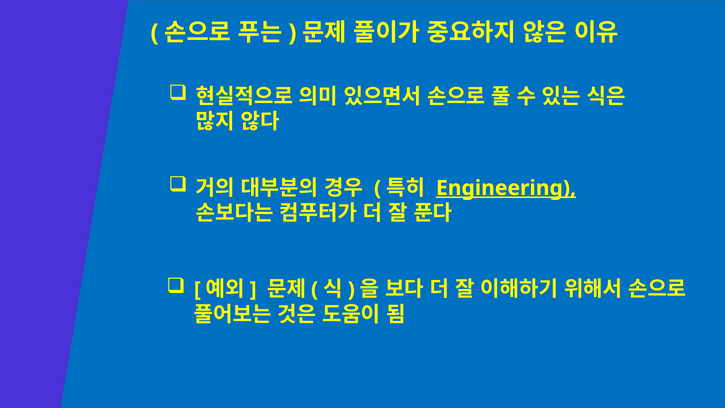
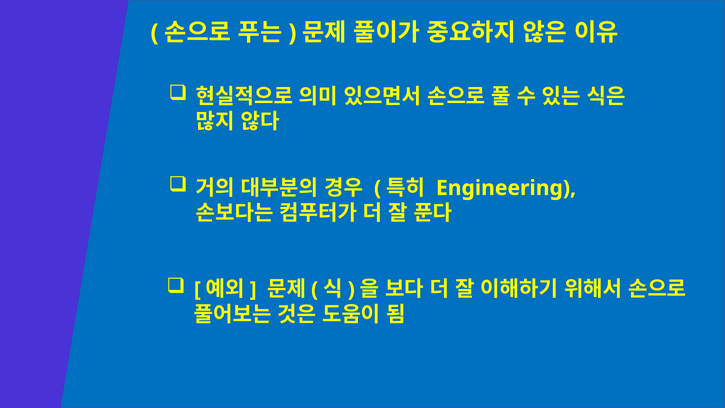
Engineering underline: present -> none
